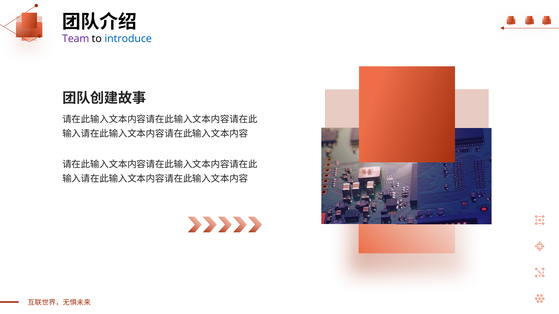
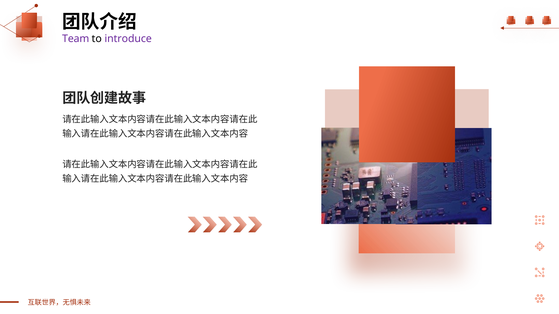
introduce colour: blue -> purple
